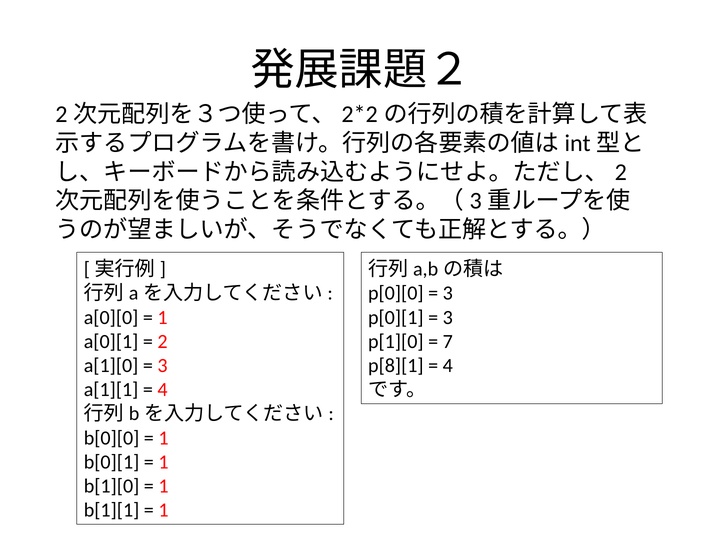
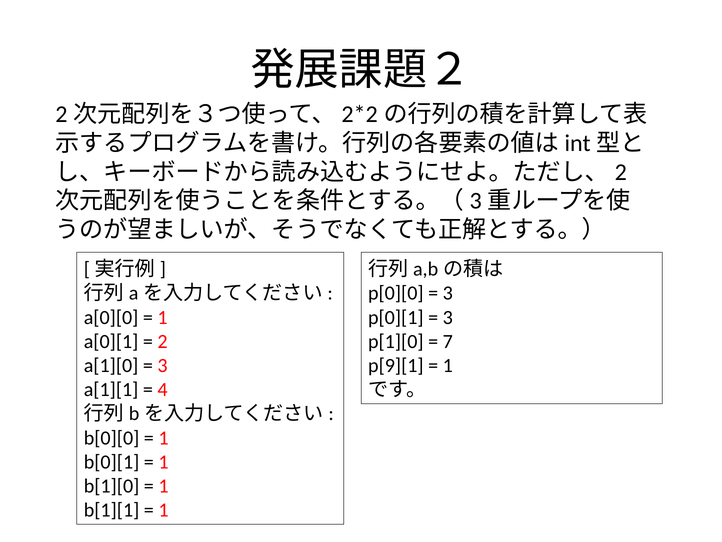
p[8][1: p[8][1 -> p[9][1
4 at (448, 365): 4 -> 1
